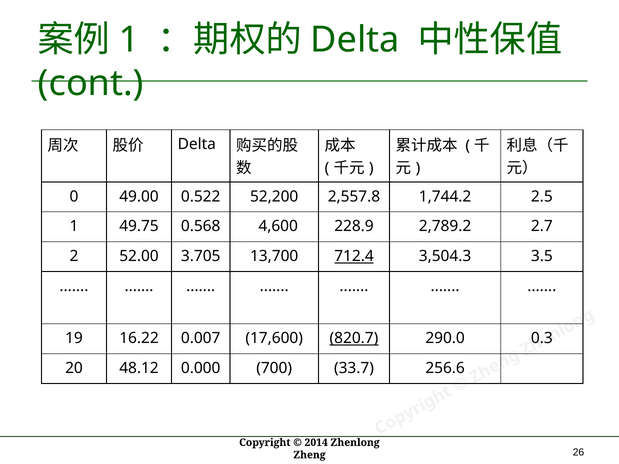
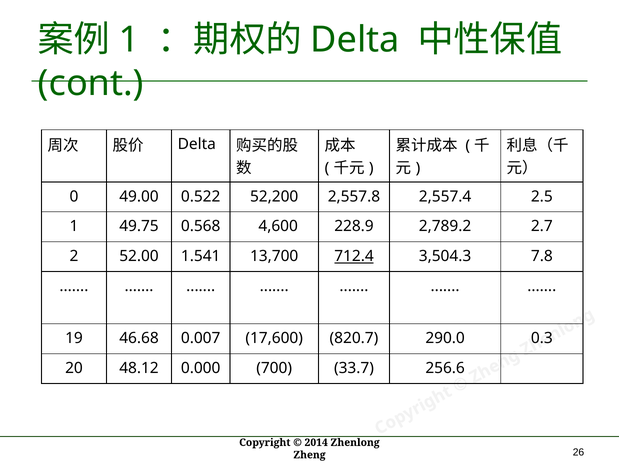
1,744.2: 1,744.2 -> 2,557.4
3.705: 3.705 -> 1.541
3.5: 3.5 -> 7.8
16.22: 16.22 -> 46.68
820.7 underline: present -> none
